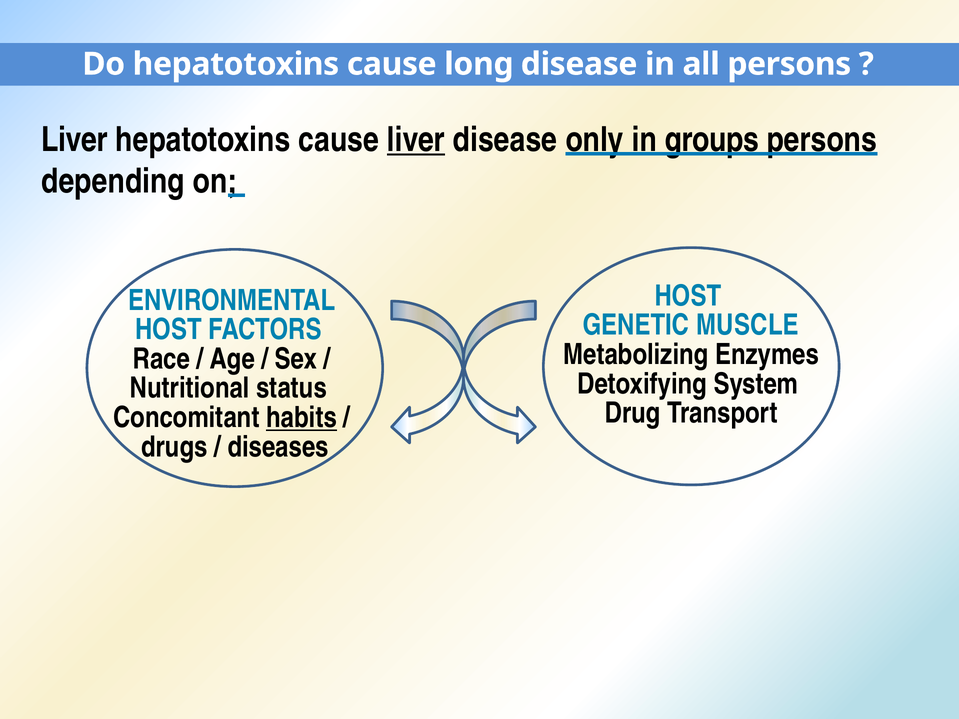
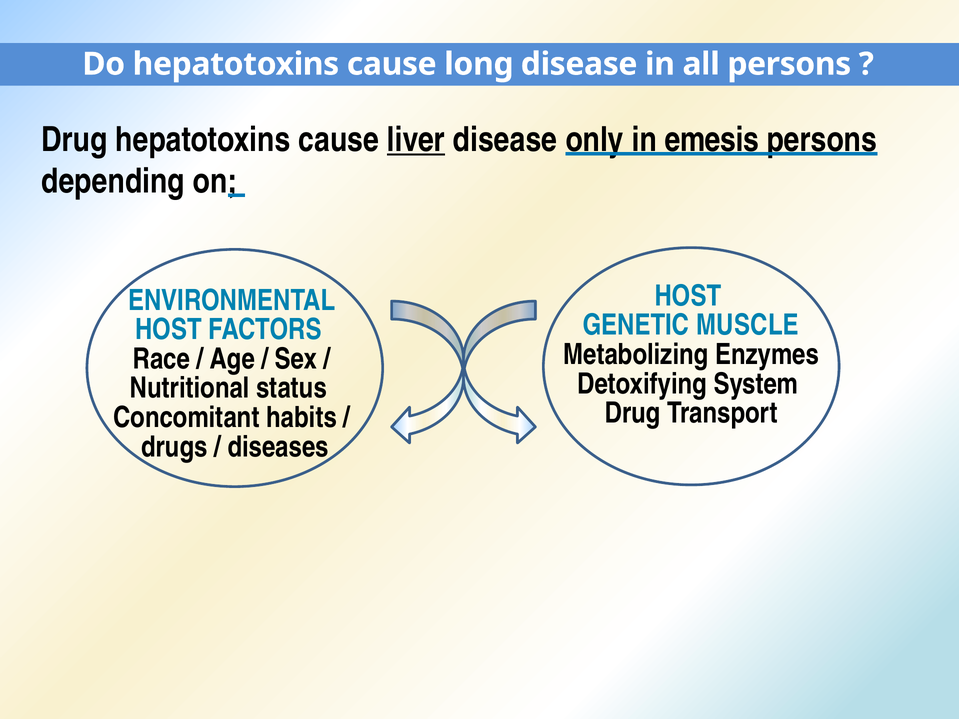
Liver at (75, 140): Liver -> Drug
groups: groups -> emesis
habits underline: present -> none
